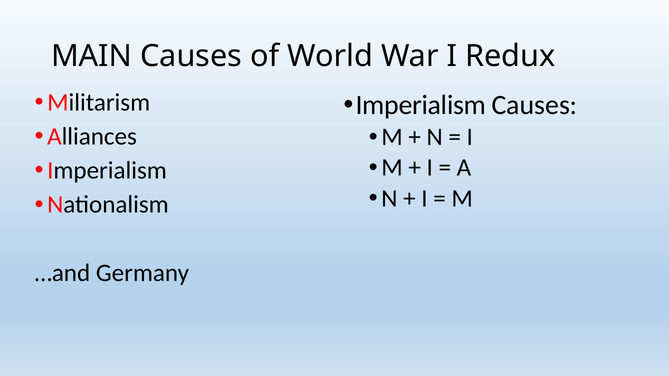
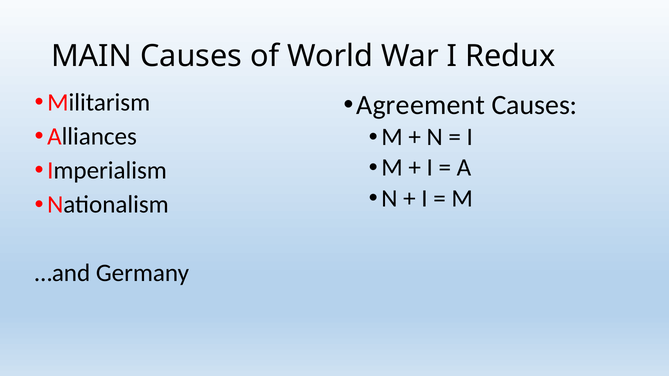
Imperialism at (421, 105): Imperialism -> Agreement
